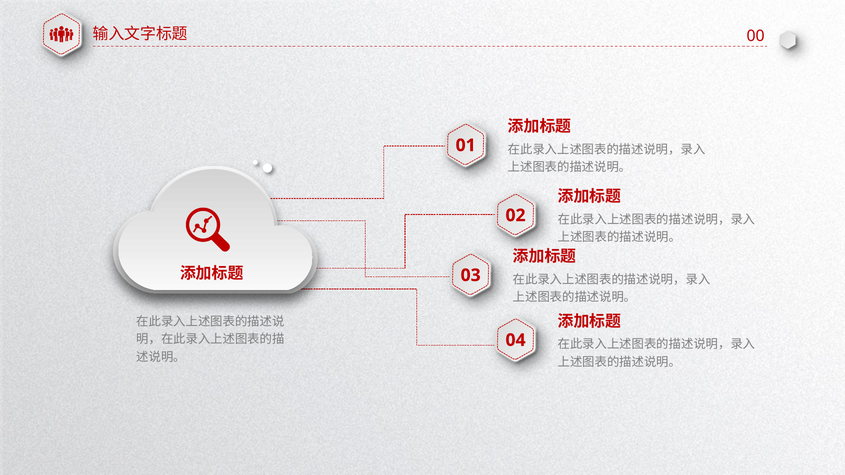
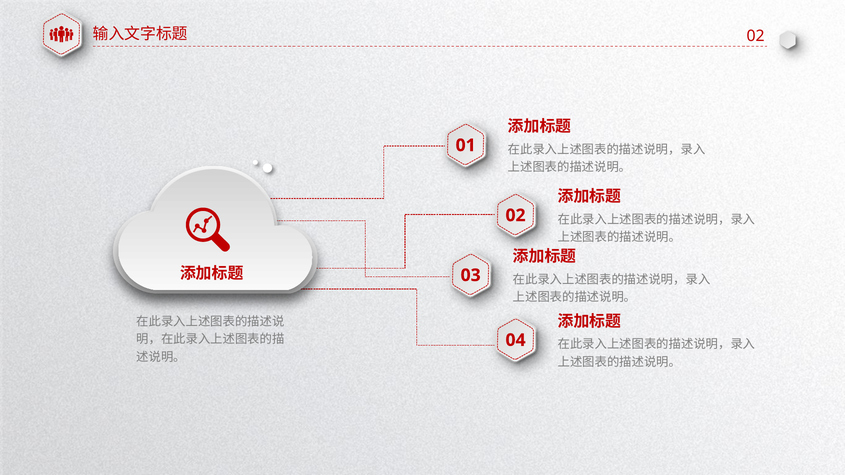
00 at (756, 36): 00 -> 02
